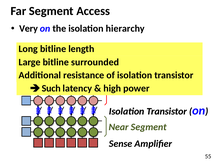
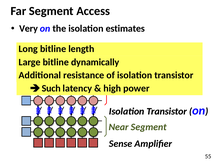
hierarchy: hierarchy -> estimates
surrounded: surrounded -> dynamically
